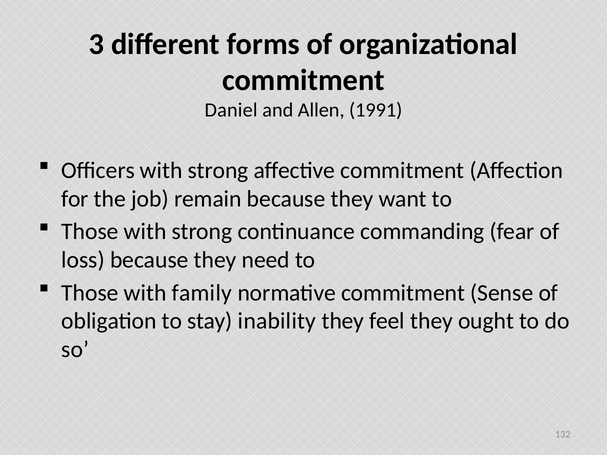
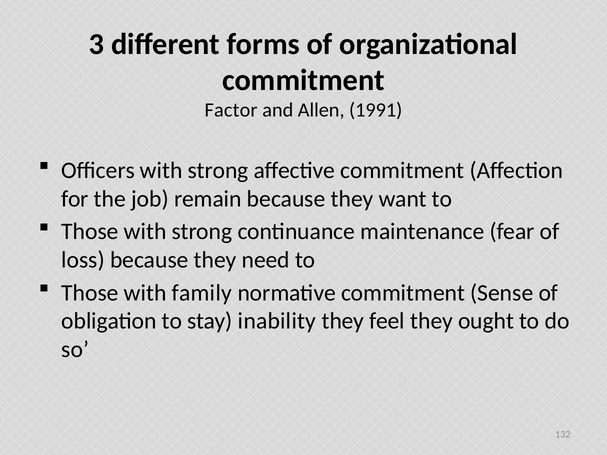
Daniel: Daniel -> Factor
commanding: commanding -> maintenance
